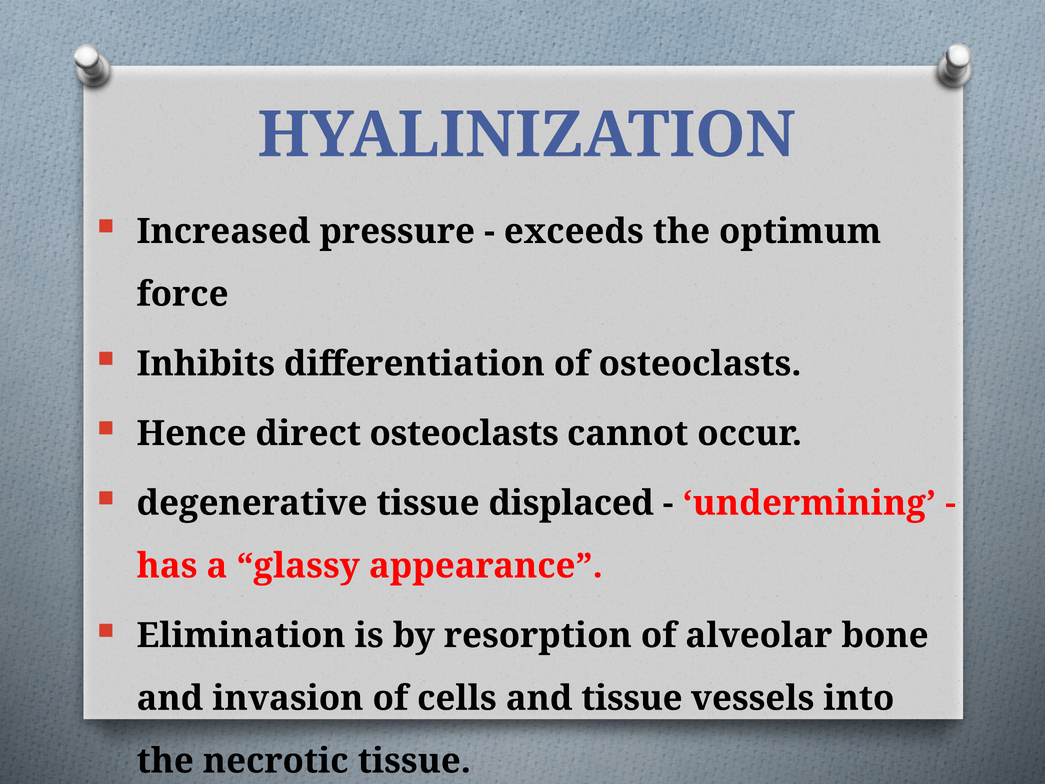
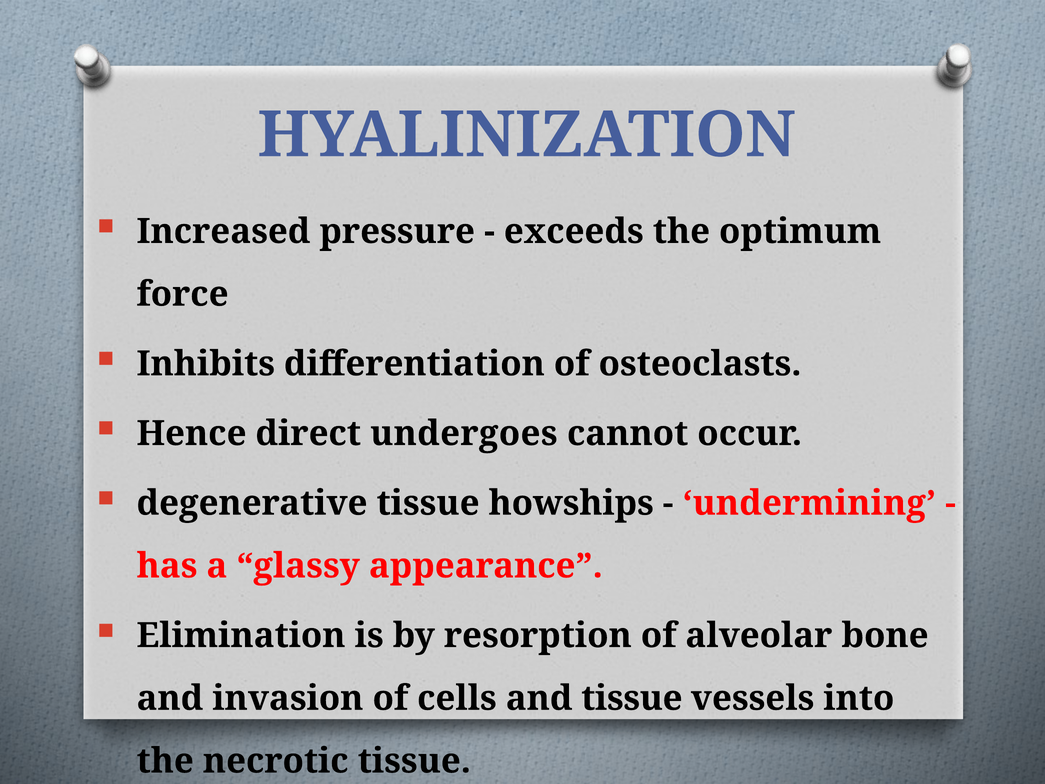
direct osteoclasts: osteoclasts -> undergoes
displaced: displaced -> howships
